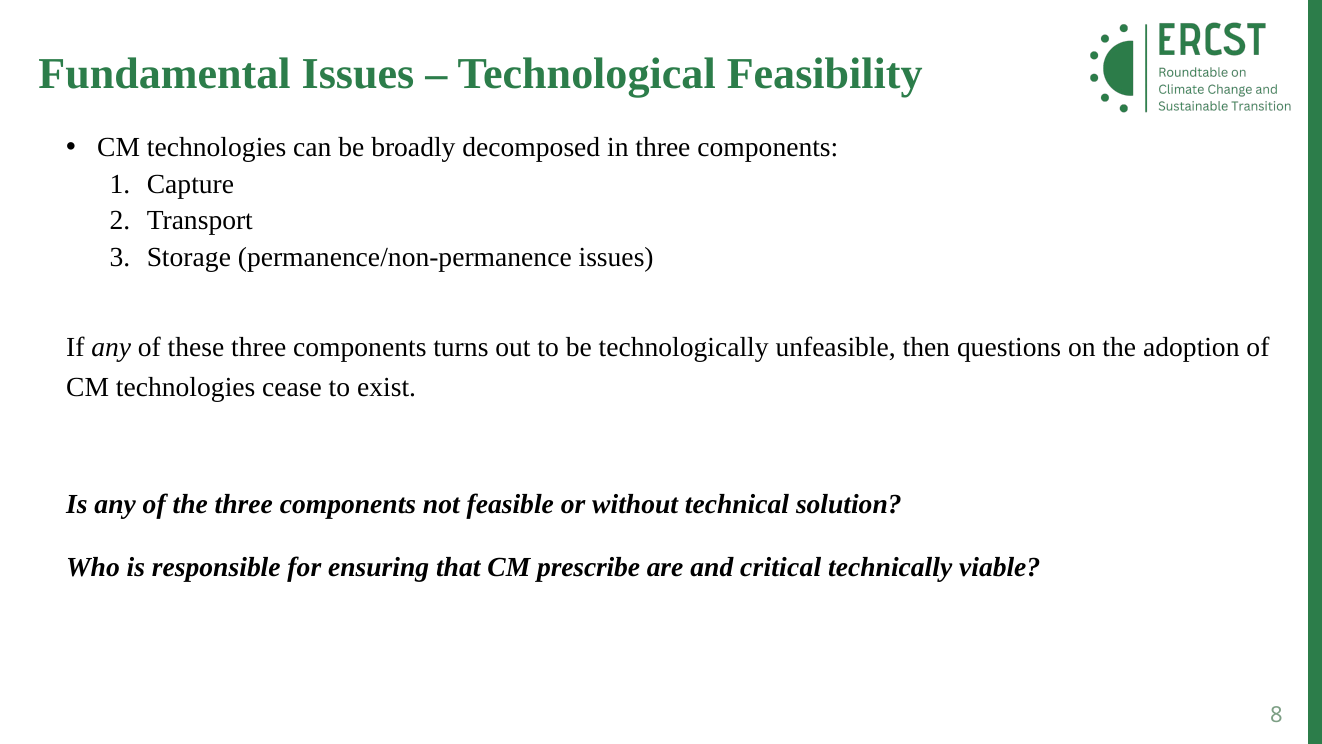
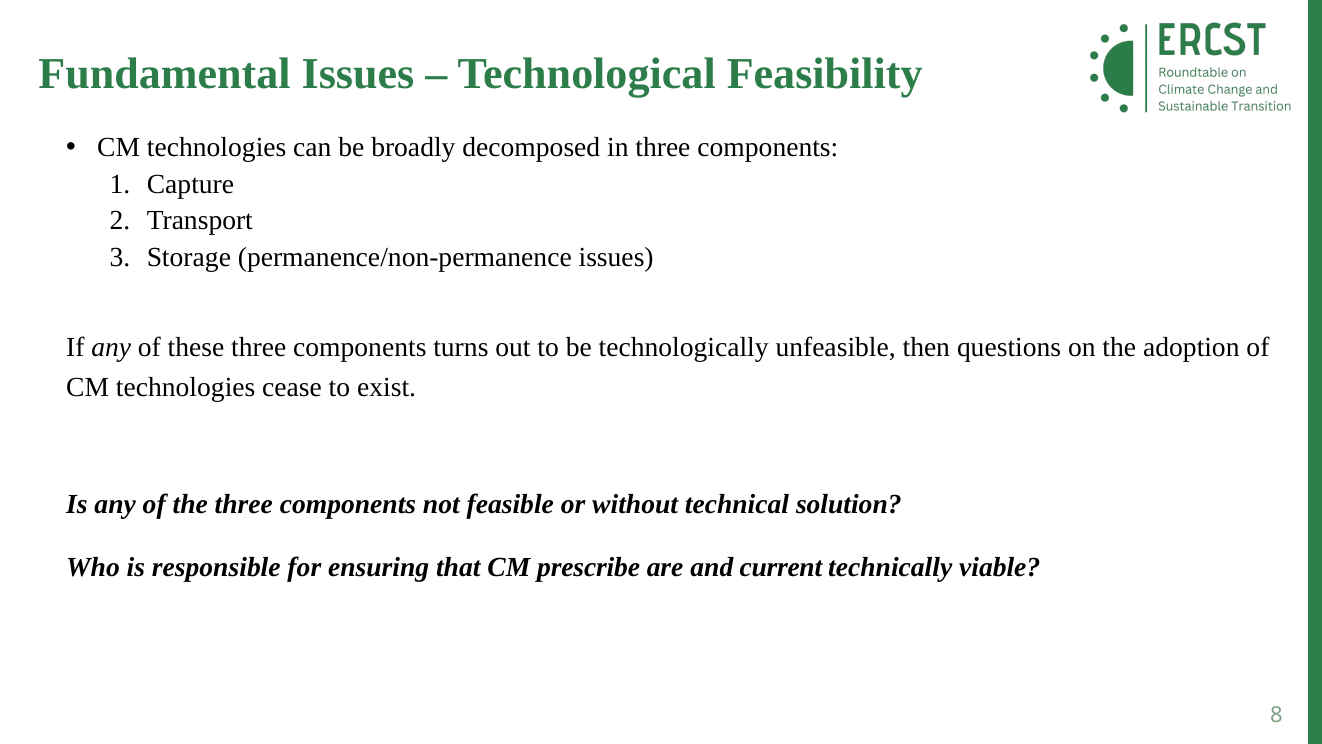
critical: critical -> current
